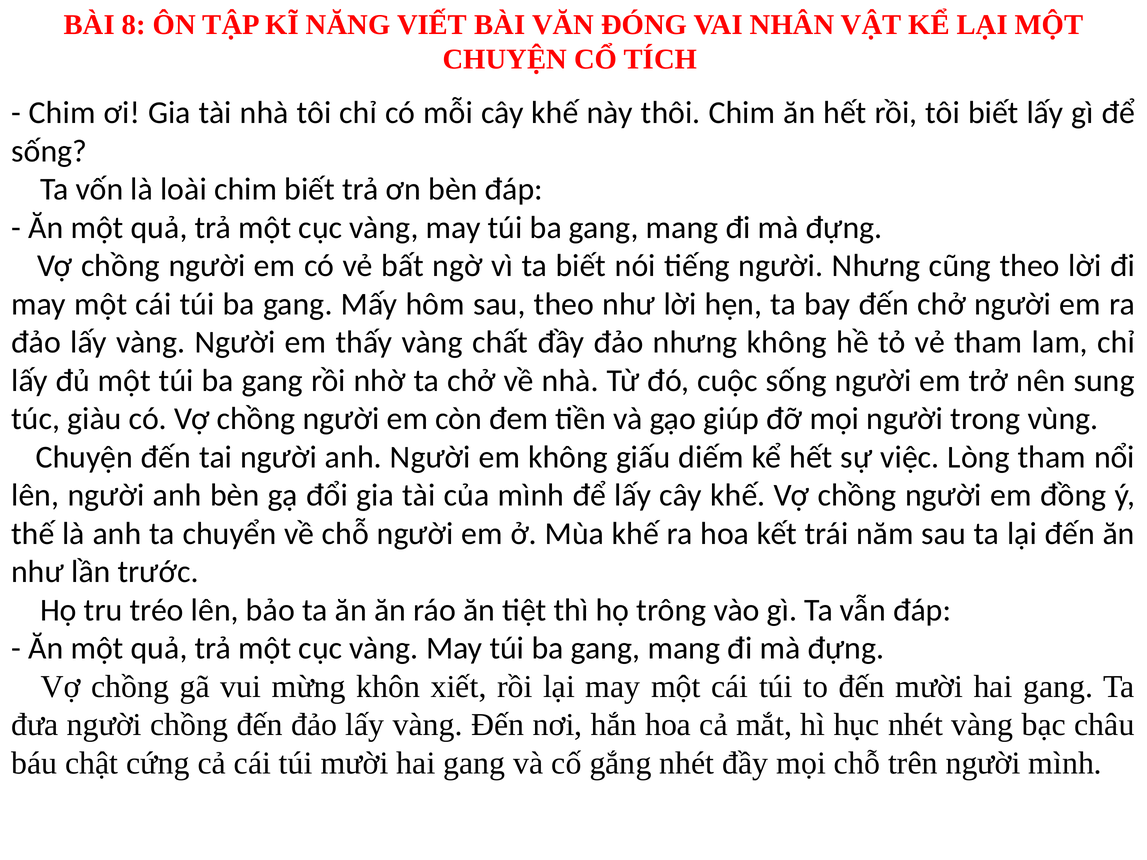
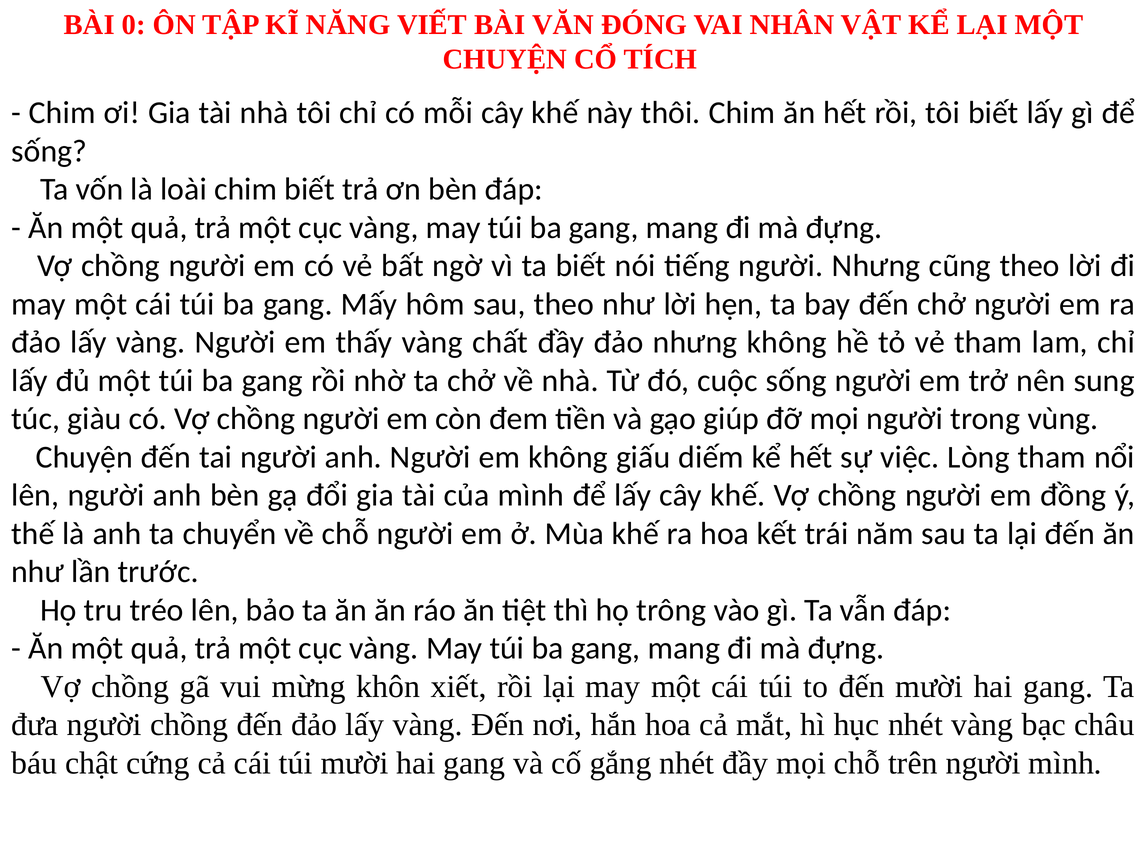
8: 8 -> 0
